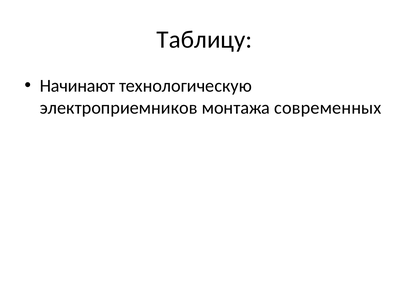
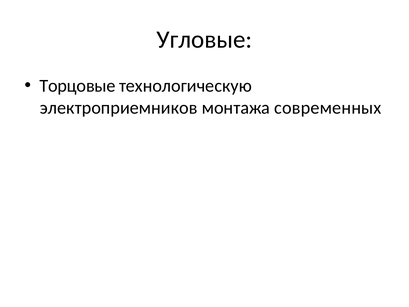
Таблицу: Таблицу -> Угловые
Начинают: Начинают -> Торцовые
